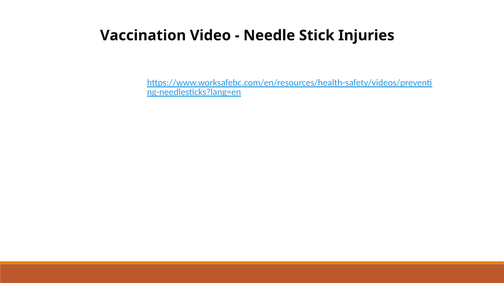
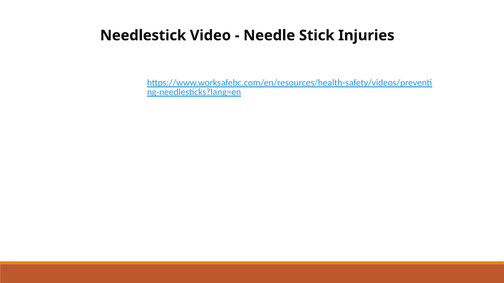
Vaccination: Vaccination -> Needlestick
